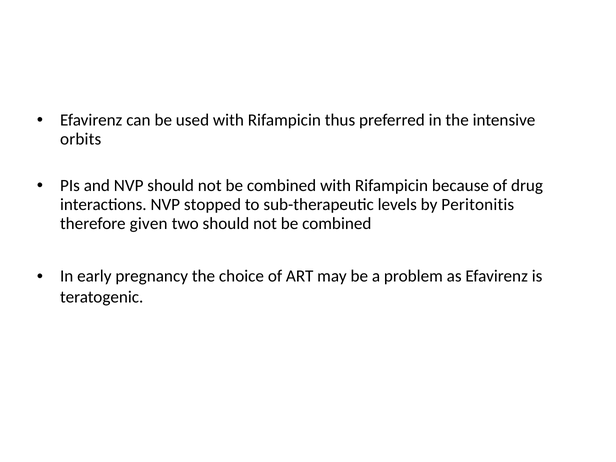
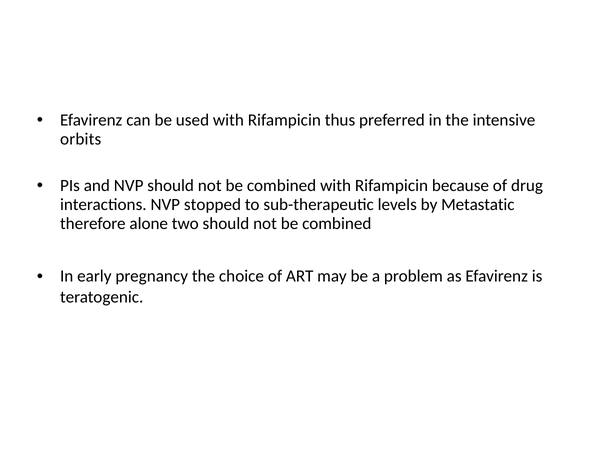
Peritonitis: Peritonitis -> Metastatic
given: given -> alone
